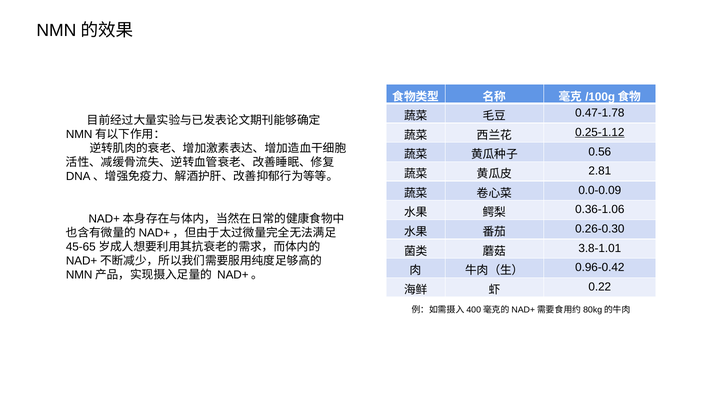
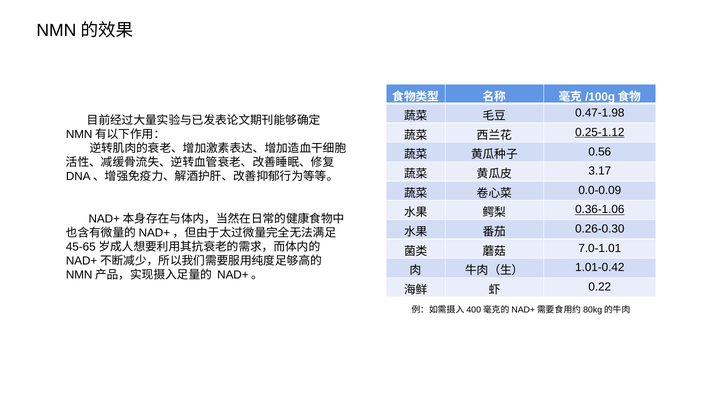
0.47-1.78: 0.47-1.78 -> 0.47-1.98
2.81: 2.81 -> 3.17
0.36-1.06 underline: none -> present
3.8-1.01: 3.8-1.01 -> 7.0-1.01
0.96-0.42: 0.96-0.42 -> 1.01-0.42
